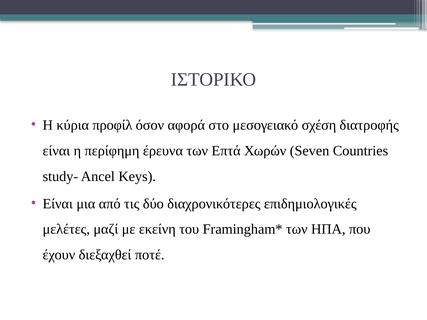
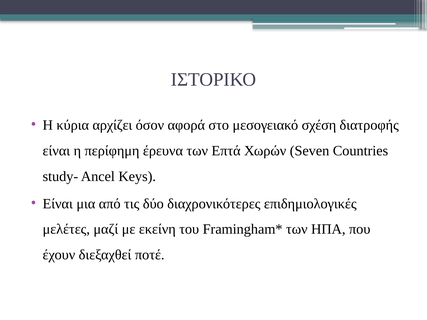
προφίλ: προφίλ -> αρχίζει
